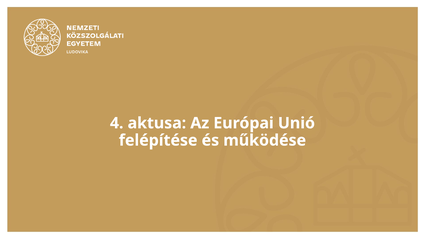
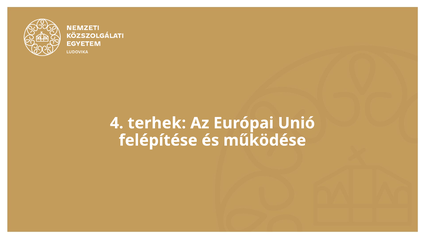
aktusa: aktusa -> terhek
